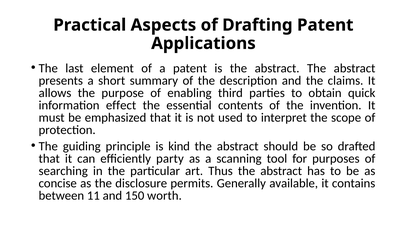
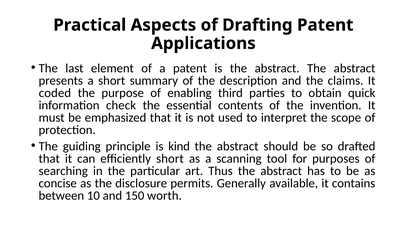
allows: allows -> coded
effect: effect -> check
efficiently party: party -> short
11: 11 -> 10
